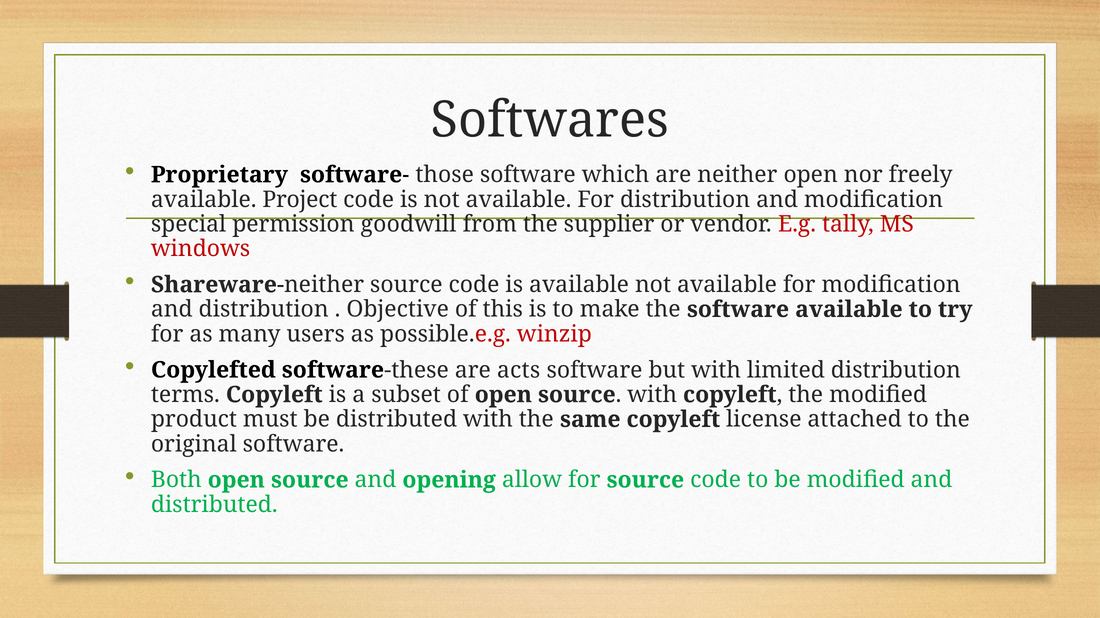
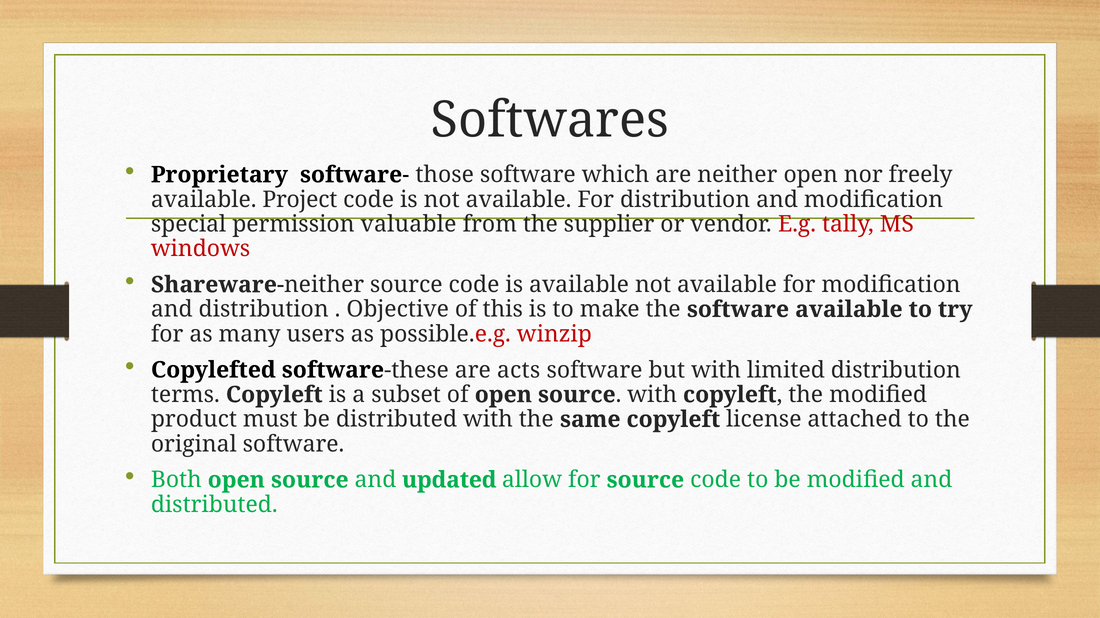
goodwill: goodwill -> valuable
opening: opening -> updated
